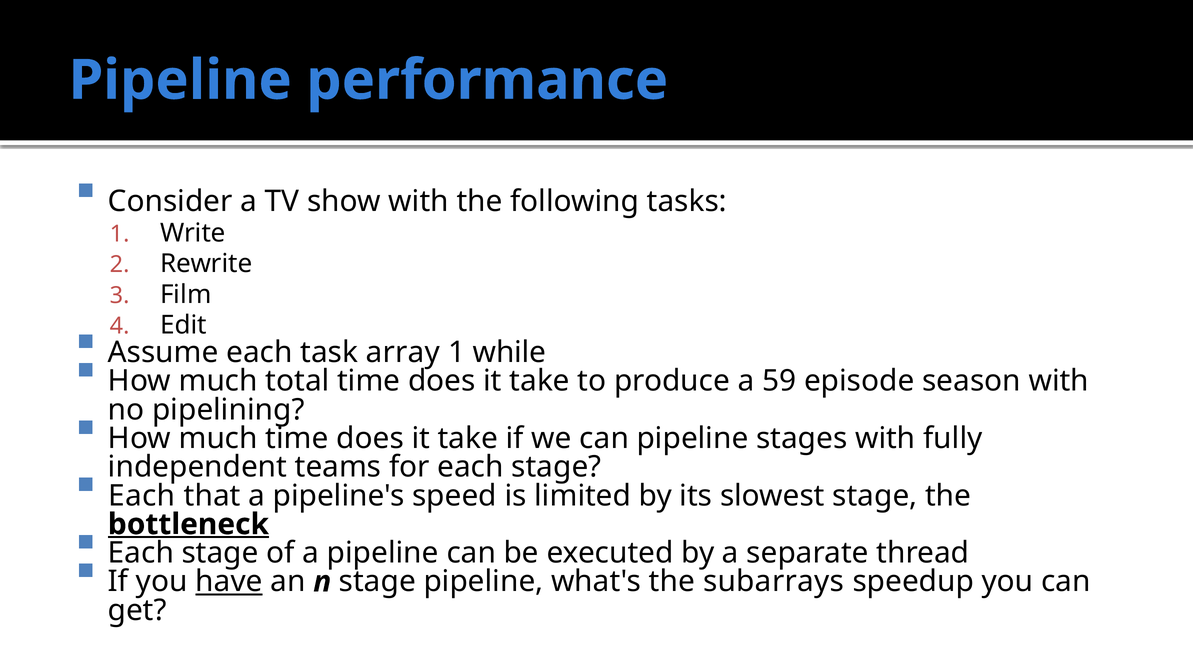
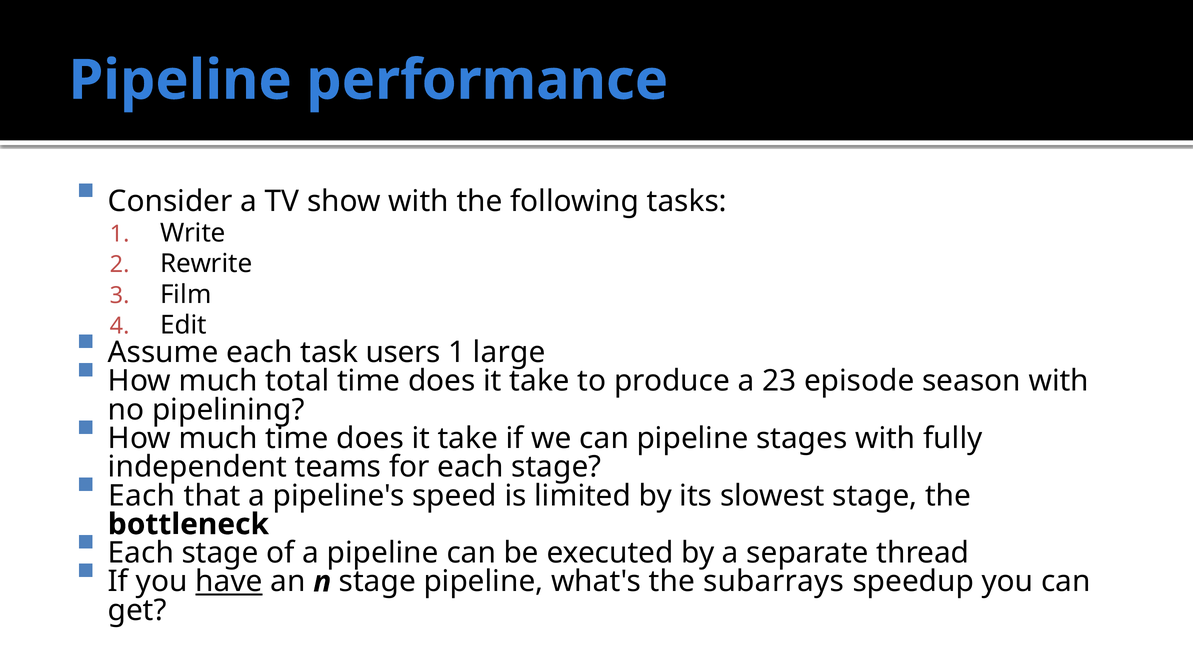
array: array -> users
while: while -> large
59: 59 -> 23
bottleneck underline: present -> none
